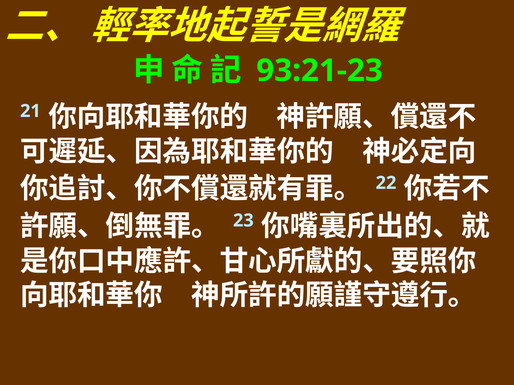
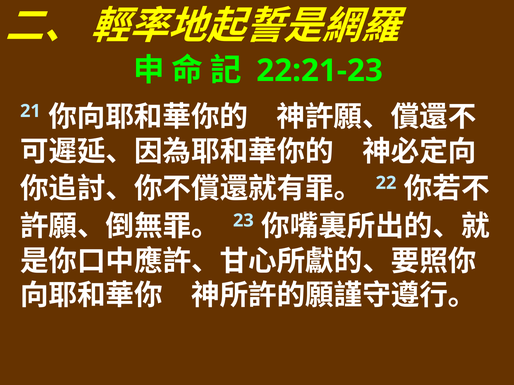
93:21-23: 93:21-23 -> 22:21-23
